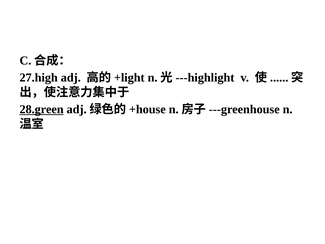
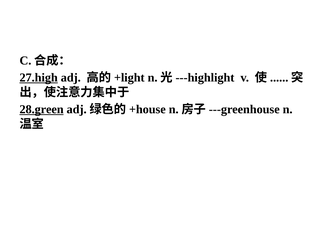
27.high underline: none -> present
